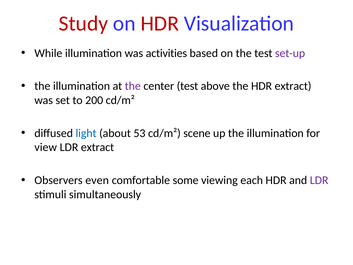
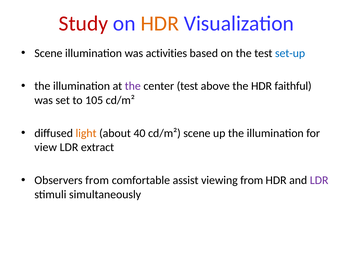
HDR at (160, 24) colour: red -> orange
While at (48, 53): While -> Scene
set-up colour: purple -> blue
HDR extract: extract -> faithful
200: 200 -> 105
light colour: blue -> orange
53: 53 -> 40
Observers even: even -> from
some: some -> assist
viewing each: each -> from
